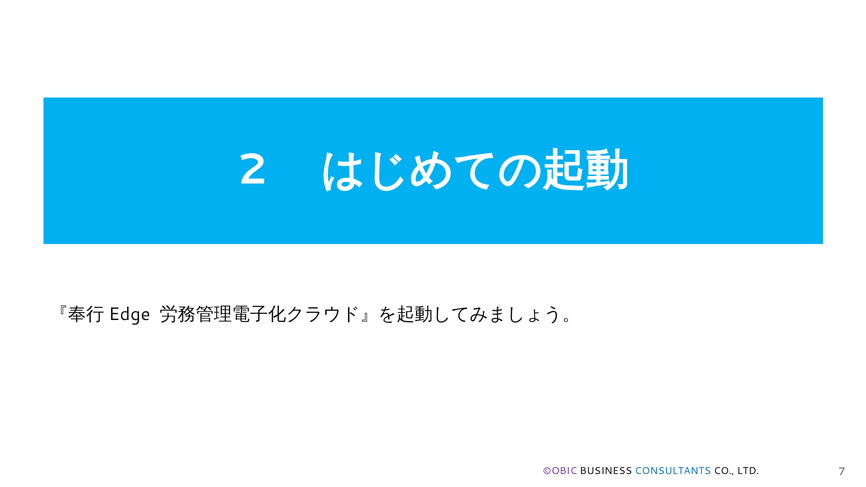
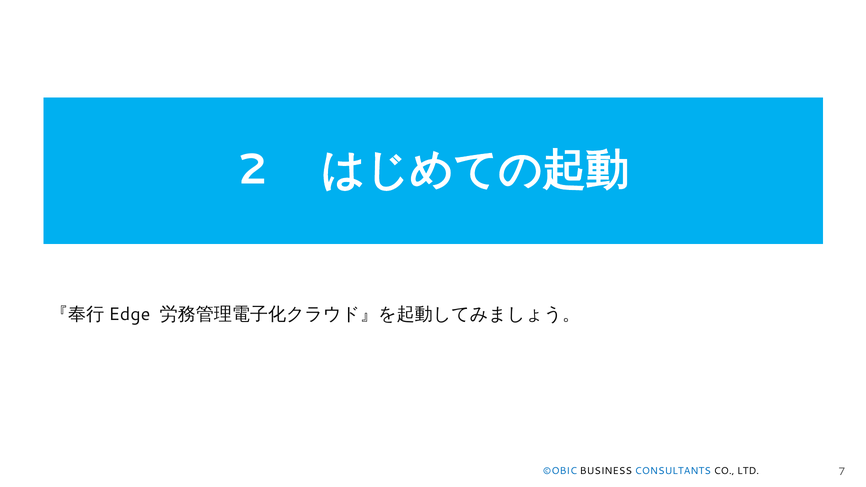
©OBIC colour: purple -> blue
